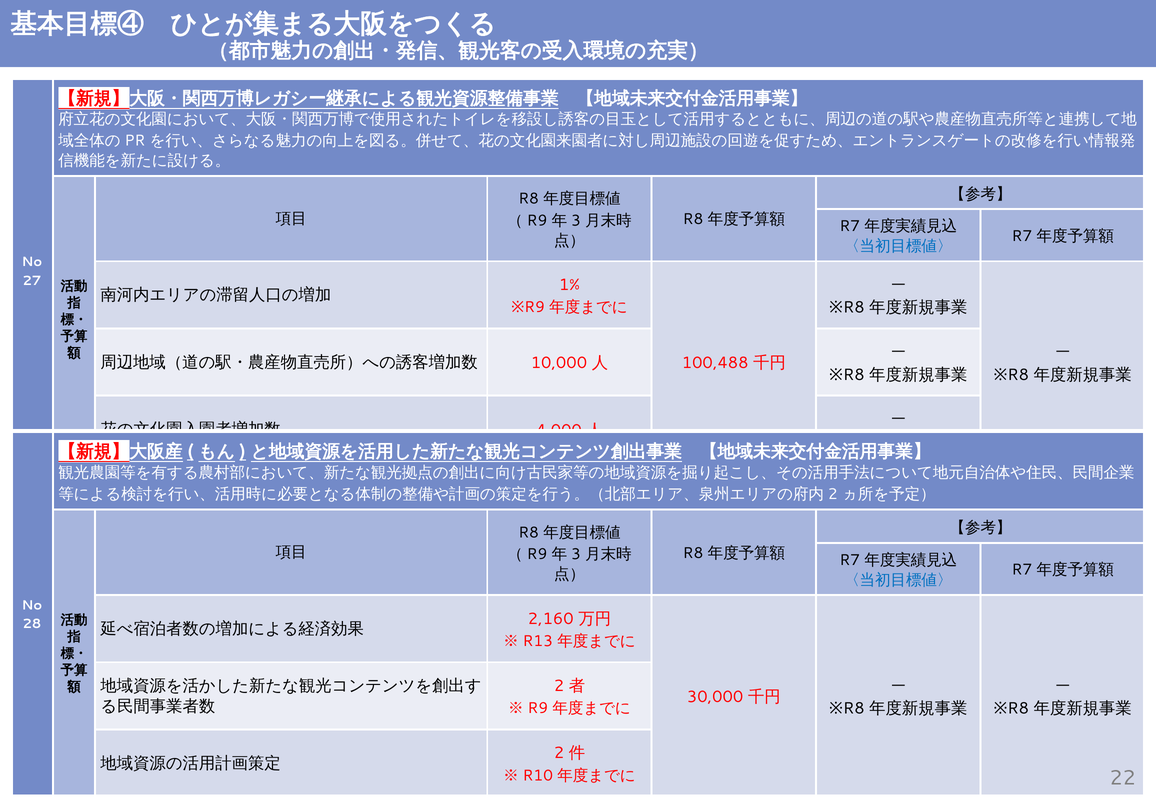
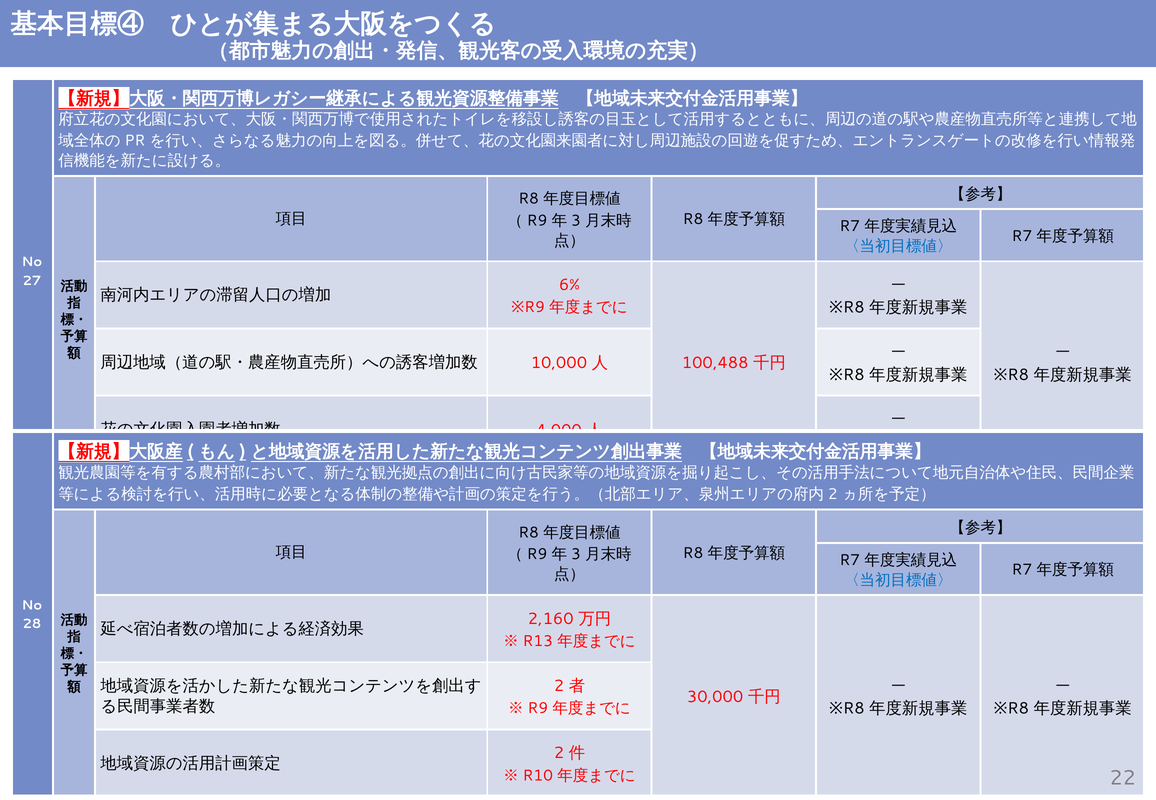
1%: 1% -> 6%
